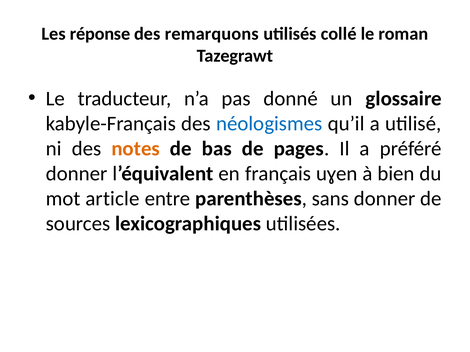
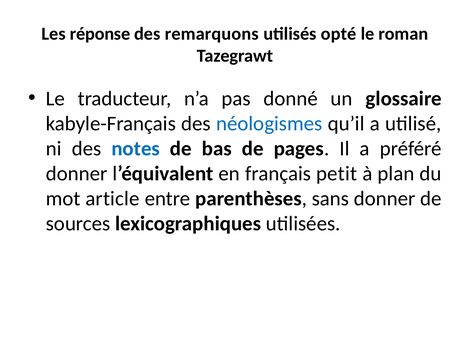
collé: collé -> opté
notes colour: orange -> blue
uɣen: uɣen -> petit
bien: bien -> plan
